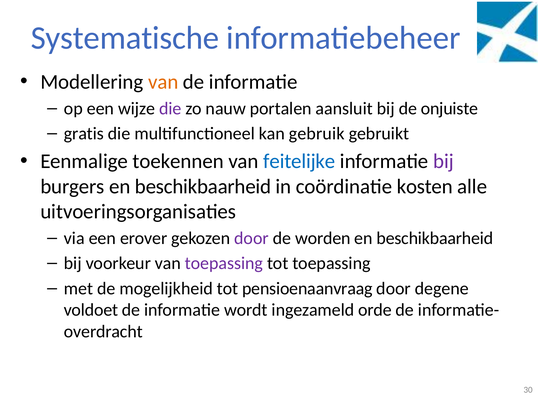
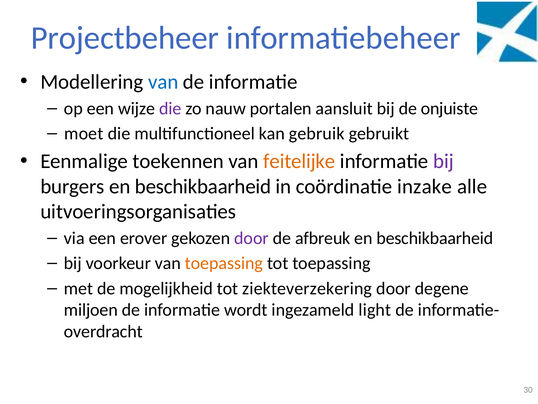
Systematische: Systematische -> Projectbeheer
van at (163, 82) colour: orange -> blue
gratis: gratis -> moet
feitelijke colour: blue -> orange
kosten: kosten -> inzake
worden: worden -> afbreuk
toepassing at (224, 263) colour: purple -> orange
pensioenaanvraag: pensioenaanvraag -> ziekteverzekering
voldoet: voldoet -> miljoen
orde: orde -> light
